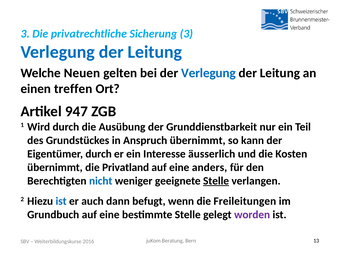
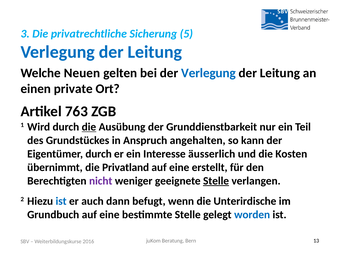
Sicherung 3: 3 -> 5
treffen: treffen -> private
947: 947 -> 763
die at (89, 127) underline: none -> present
Anspruch übernimmt: übernimmt -> angehalten
anders: anders -> erstellt
nicht colour: blue -> purple
Freileitungen: Freileitungen -> Unterirdische
worden colour: purple -> blue
